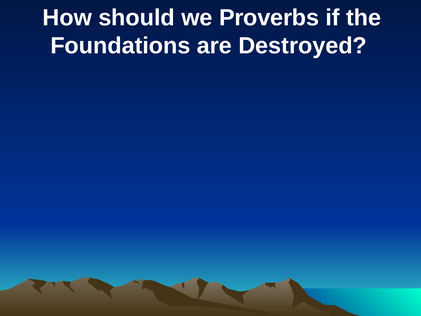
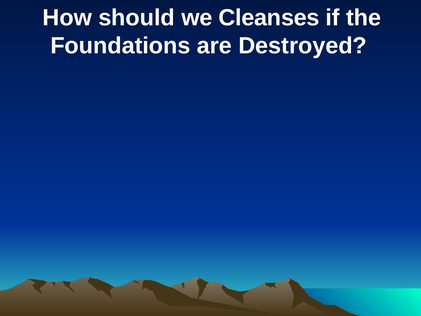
Proverbs: Proverbs -> Cleanses
